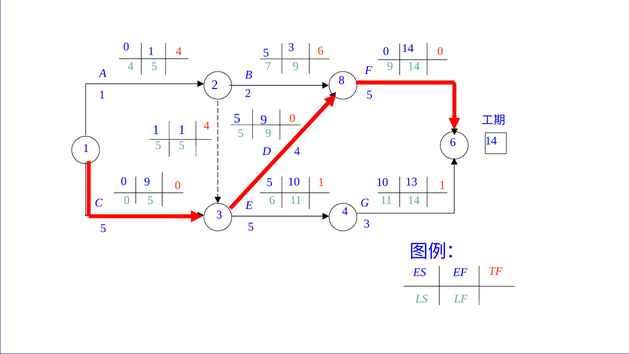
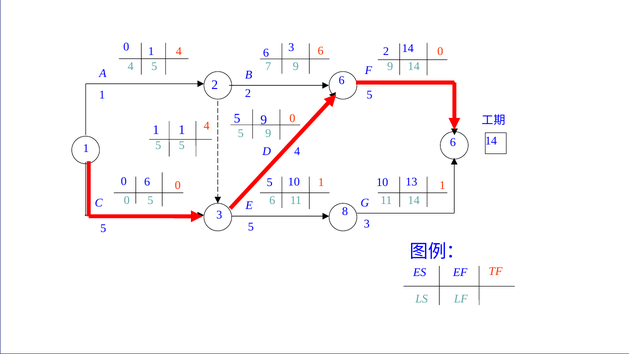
3 0: 0 -> 2
1 5: 5 -> 6
2 8: 8 -> 6
9 at (147, 182): 9 -> 6
3 4: 4 -> 8
